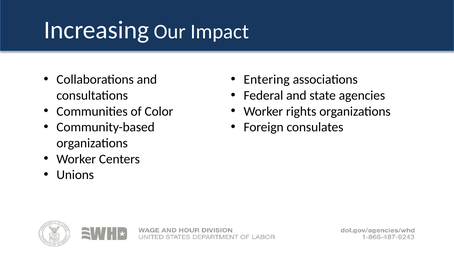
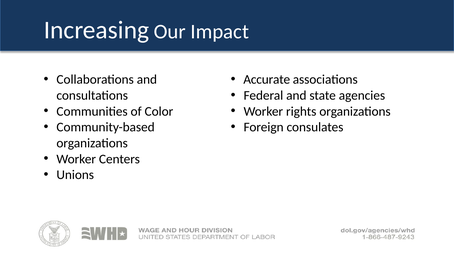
Entering: Entering -> Accurate
